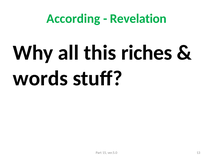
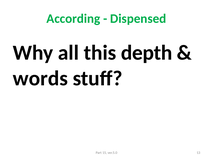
Revelation: Revelation -> Dispensed
riches: riches -> depth
